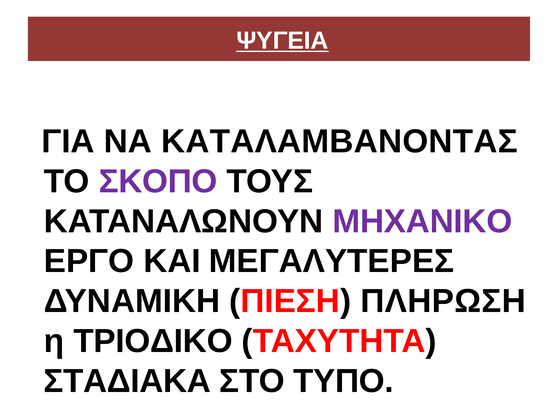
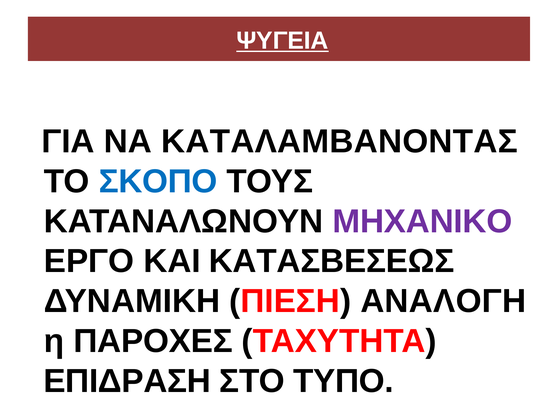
ΣΚΟΠΟ colour: purple -> blue
ΜΕΓΑΛΥΤΕΡΕΣ: ΜΕΓΑΛΥΤΕΡΕΣ -> ΚΑΤΑΣΒΕΣΕΩΣ
ΠΛΗΡΩΣΗ: ΠΛΗΡΩΣΗ -> ΑΝΑΛΟΓΗ
ΤΡΙΟΔΙΚΟ: ΤΡΙΟΔΙΚΟ -> ΠΑΡΟΧΕΣ
ΣΤΑΔΙΑΚΑ: ΣΤΑΔΙΑΚΑ -> ΕΠΙΔΡΑΣΗ
